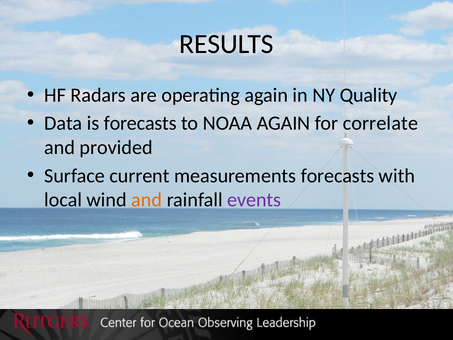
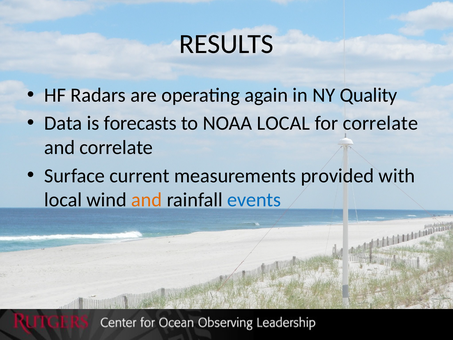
NOAA AGAIN: AGAIN -> LOCAL
and provided: provided -> correlate
measurements forecasts: forecasts -> provided
events colour: purple -> blue
